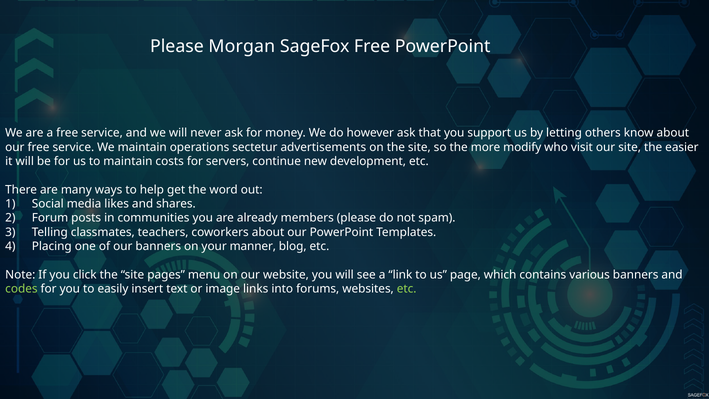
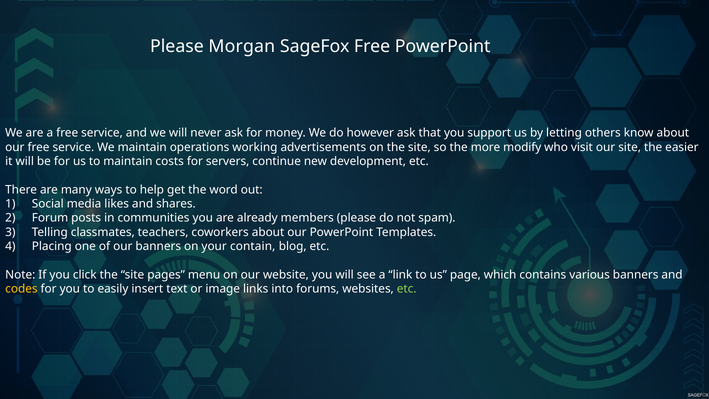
sectetur: sectetur -> working
manner: manner -> contain
codes colour: light green -> yellow
